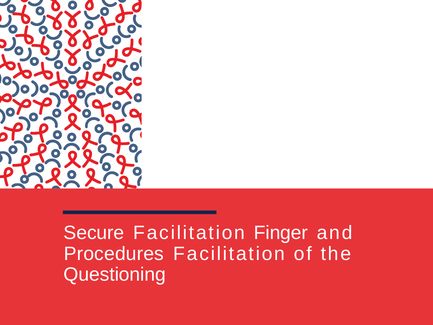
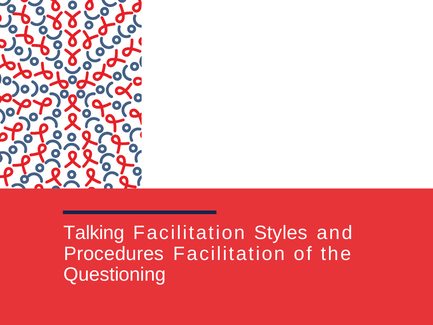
Secure: Secure -> Talking
Finger: Finger -> Styles
